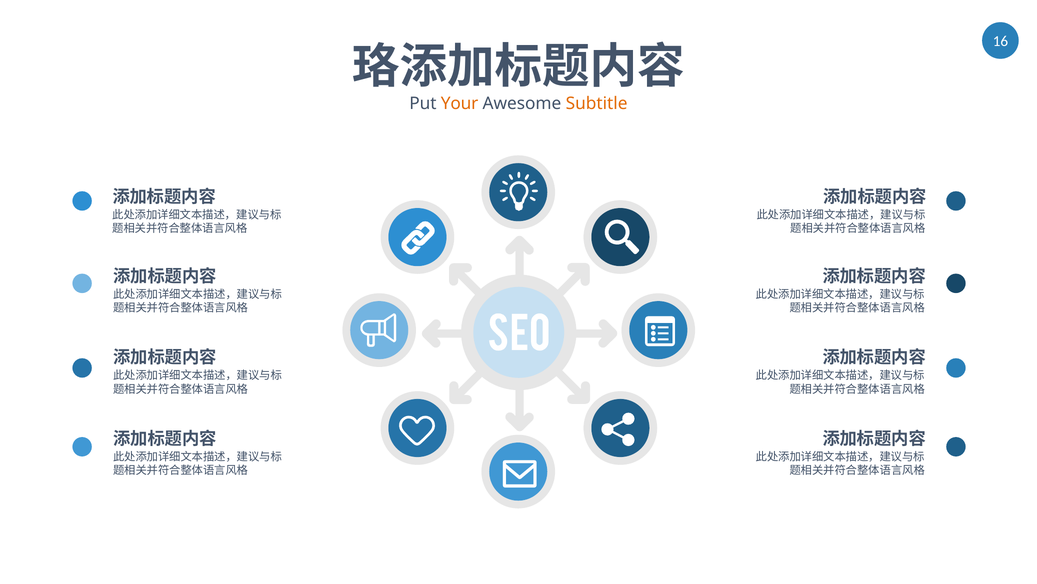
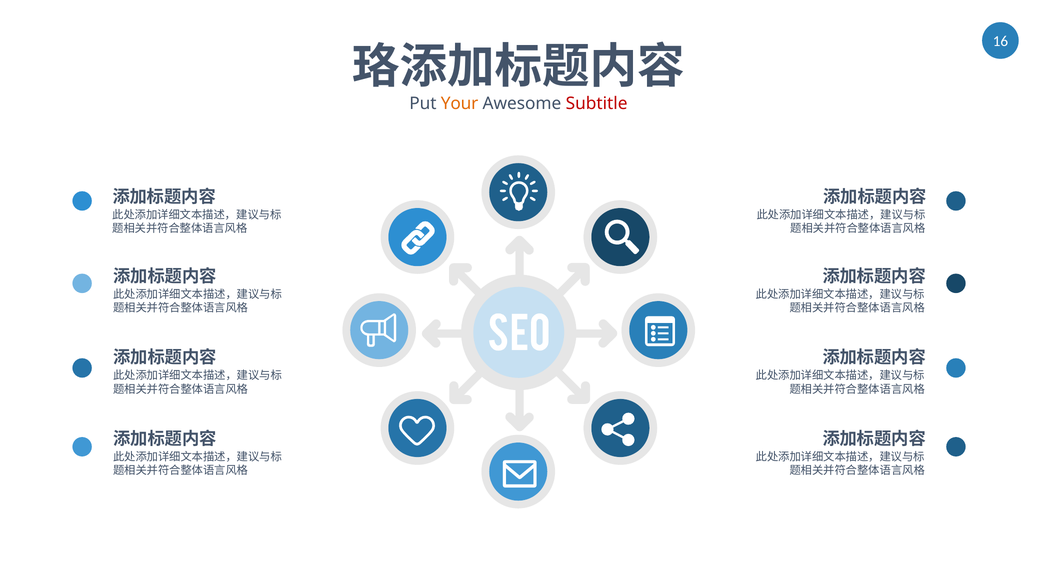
Subtitle colour: orange -> red
